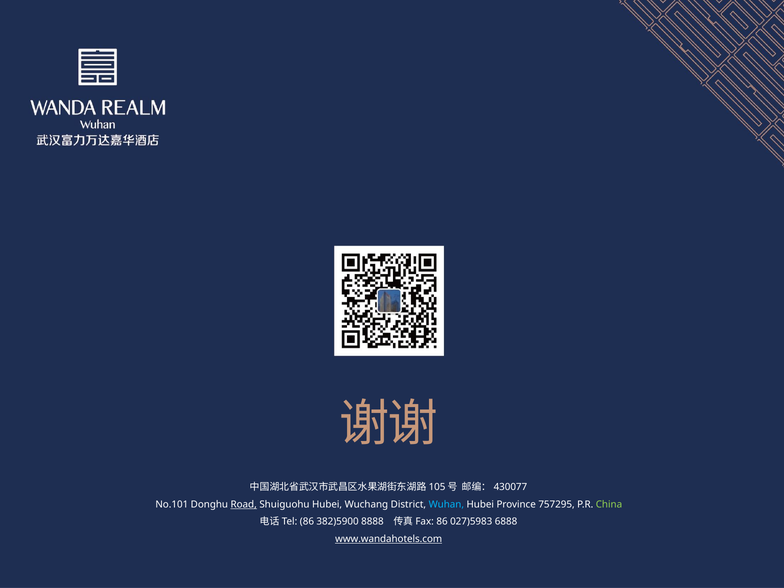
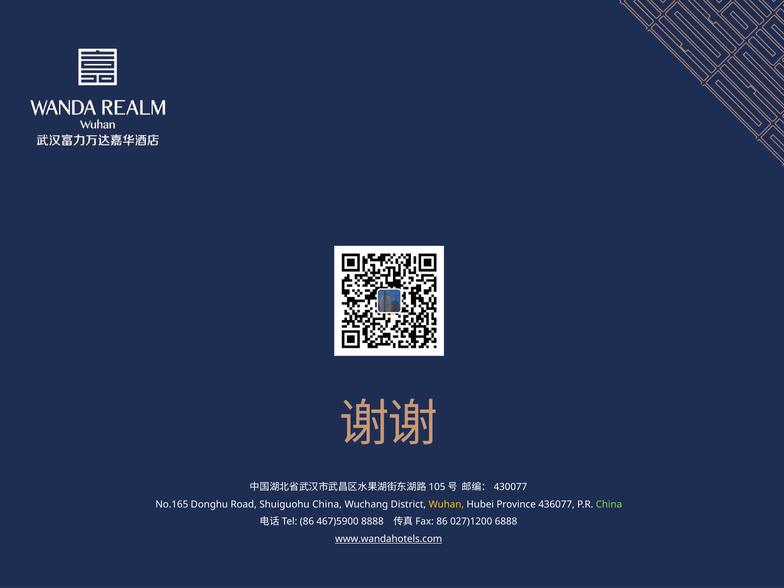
No.101: No.101 -> No.165
Road underline: present -> none
Shuiguohu Hubei: Hubei -> China
Wuhan colour: light blue -> yellow
757295: 757295 -> 436077
382)5900: 382)5900 -> 467)5900
027)5983: 027)5983 -> 027)1200
